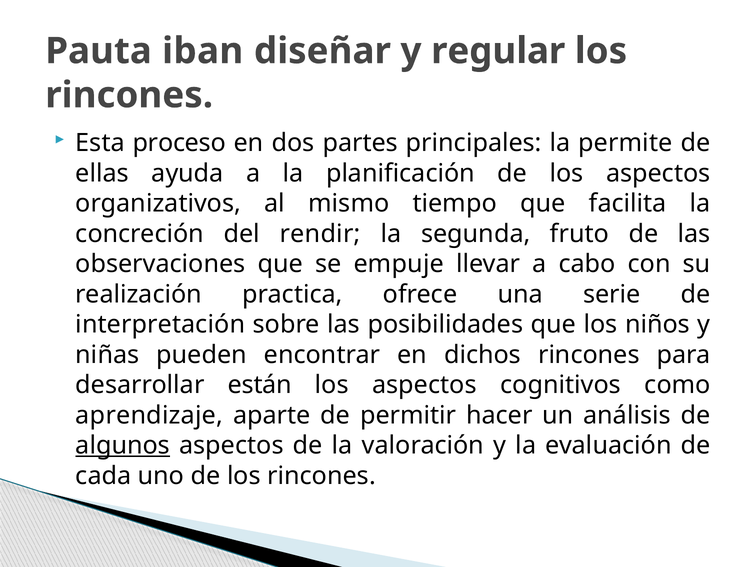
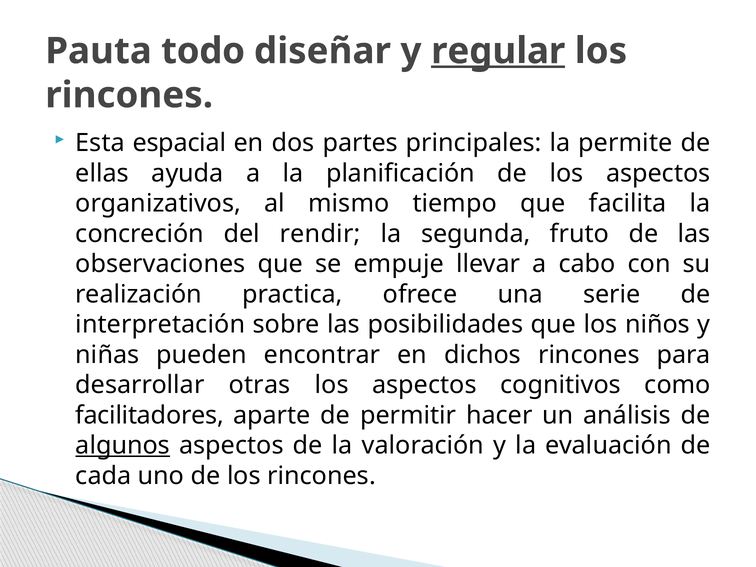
iban: iban -> todo
regular underline: none -> present
proceso: proceso -> espacial
están: están -> otras
aprendizaje: aprendizaje -> facilitadores
